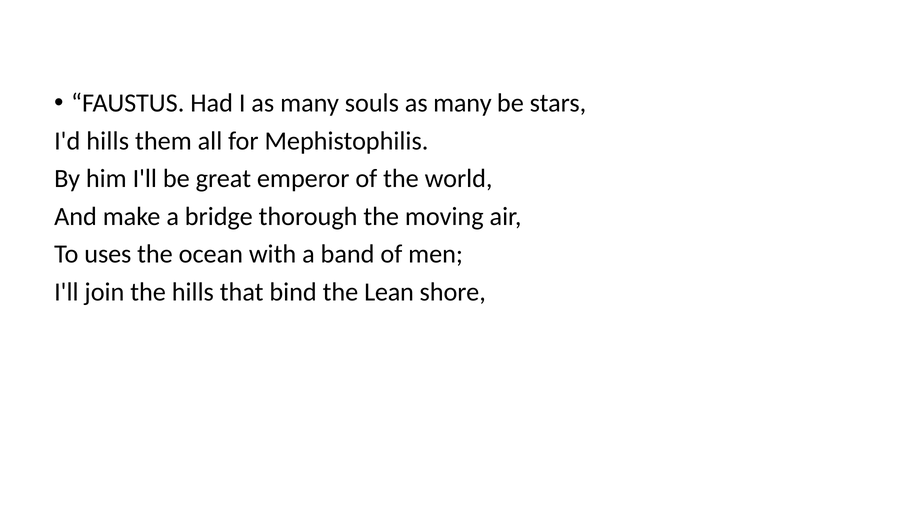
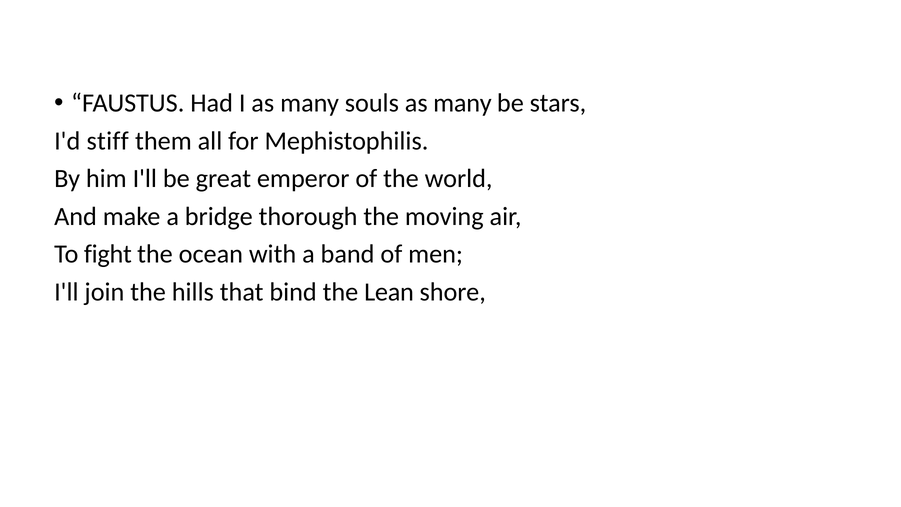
I'd hills: hills -> stiff
uses: uses -> fight
